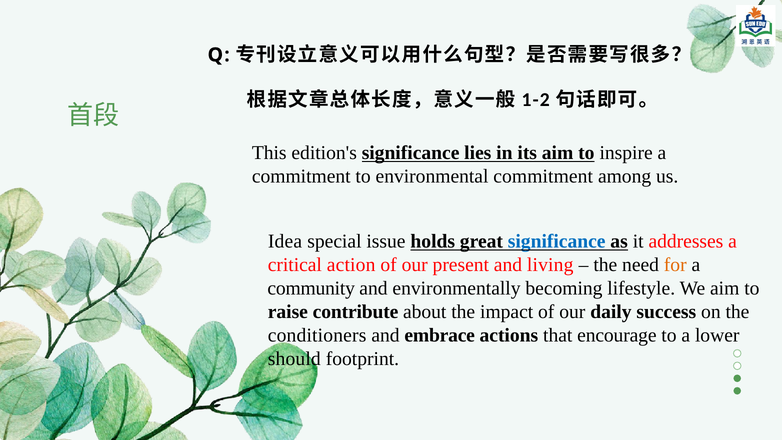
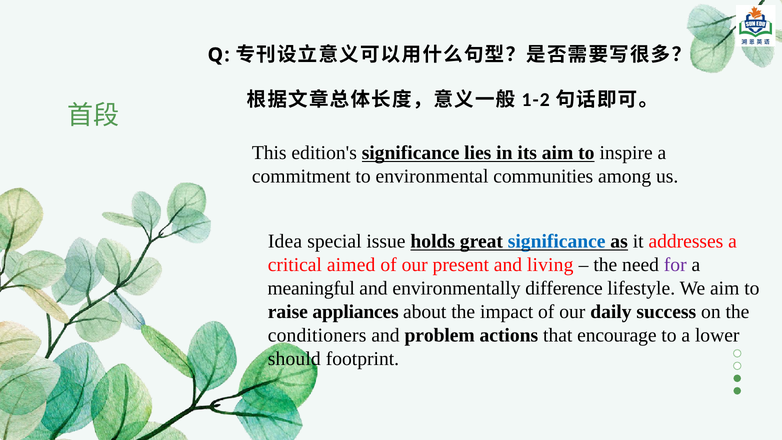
environmental commitment: commitment -> communities
action: action -> aimed
for colour: orange -> purple
community: community -> meaningful
becoming: becoming -> difference
contribute: contribute -> appliances
embrace: embrace -> problem
